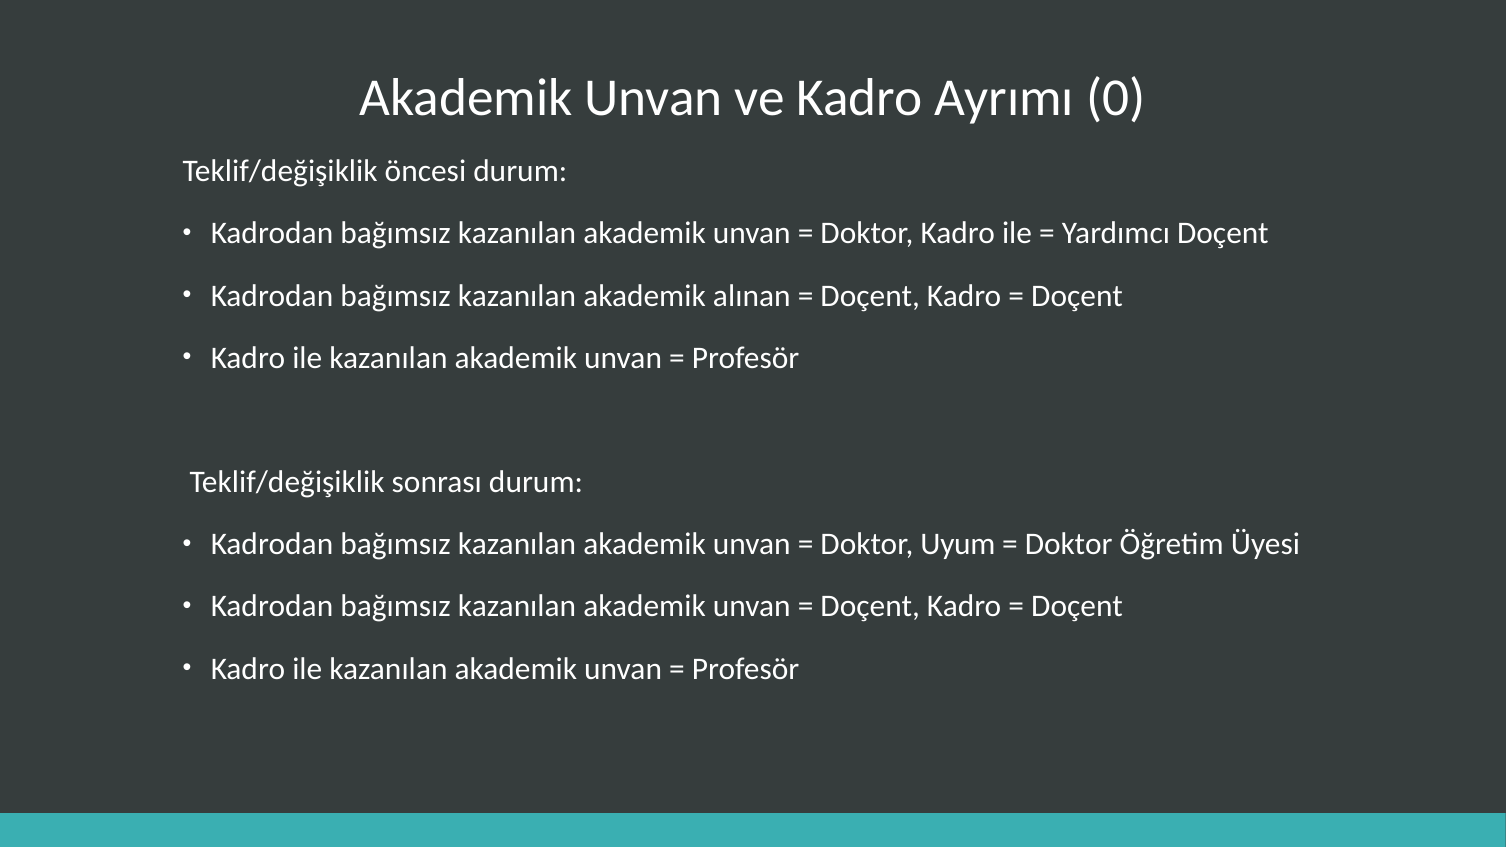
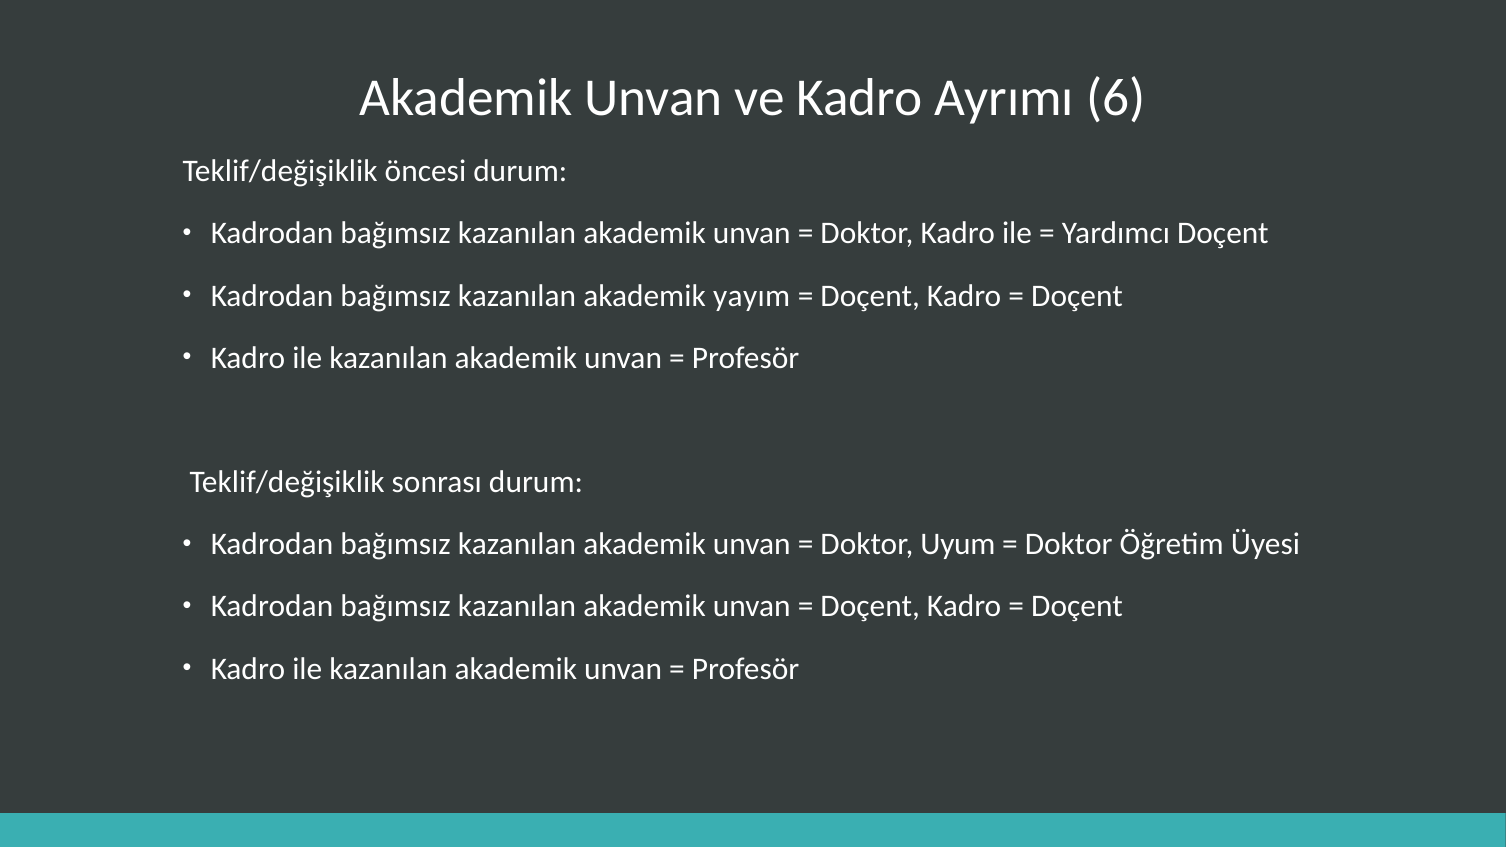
0: 0 -> 6
alınan: alınan -> yayım
